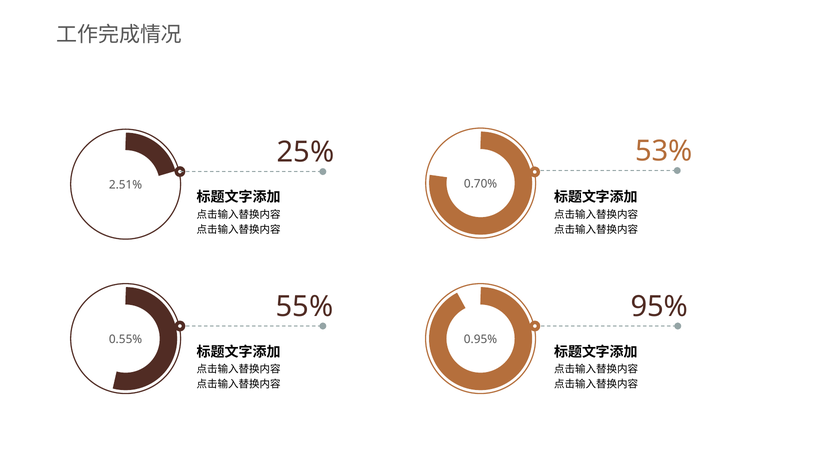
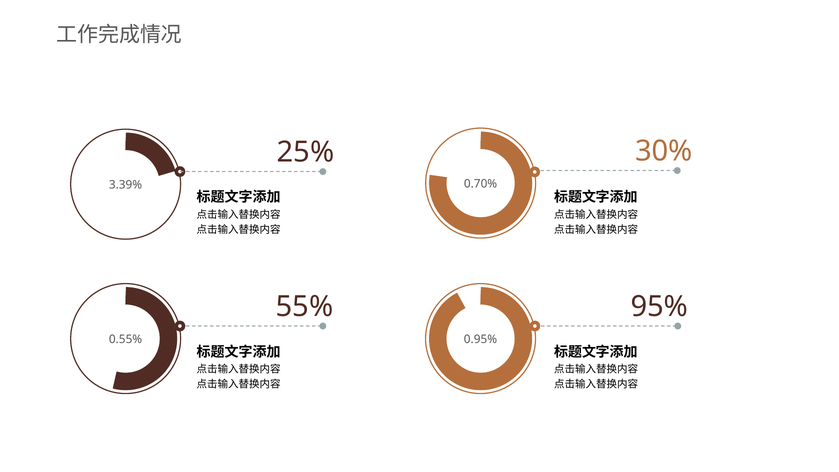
53%: 53% -> 30%
2.51%: 2.51% -> 3.39%
